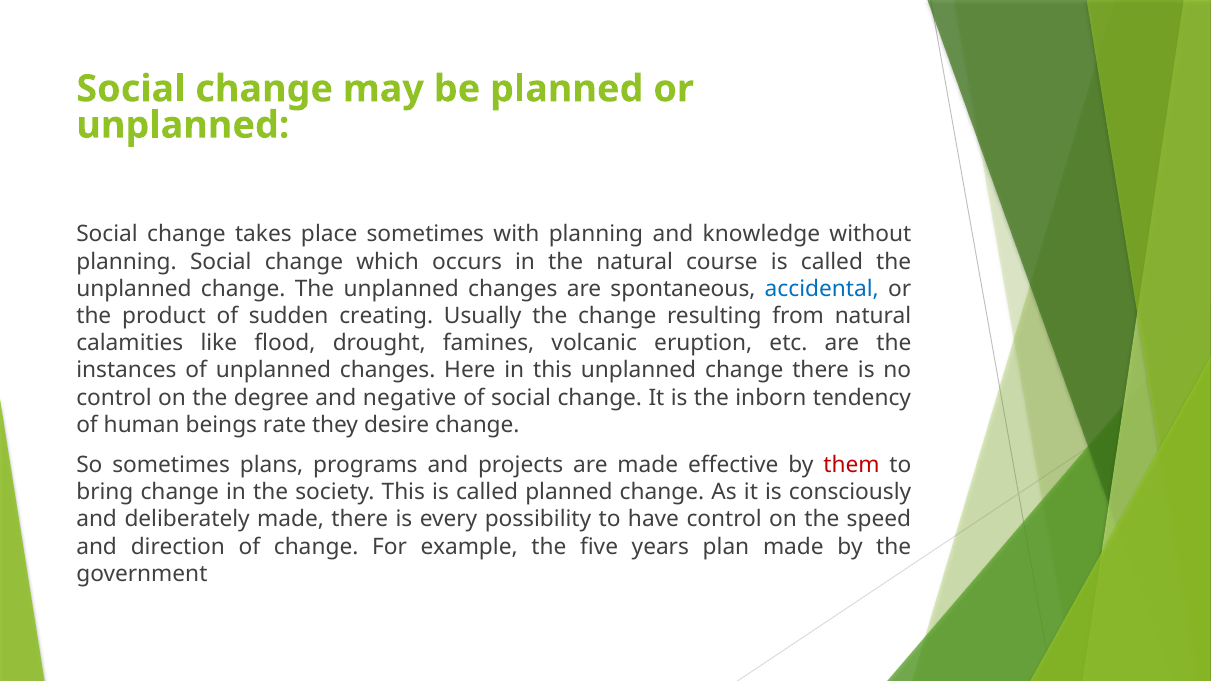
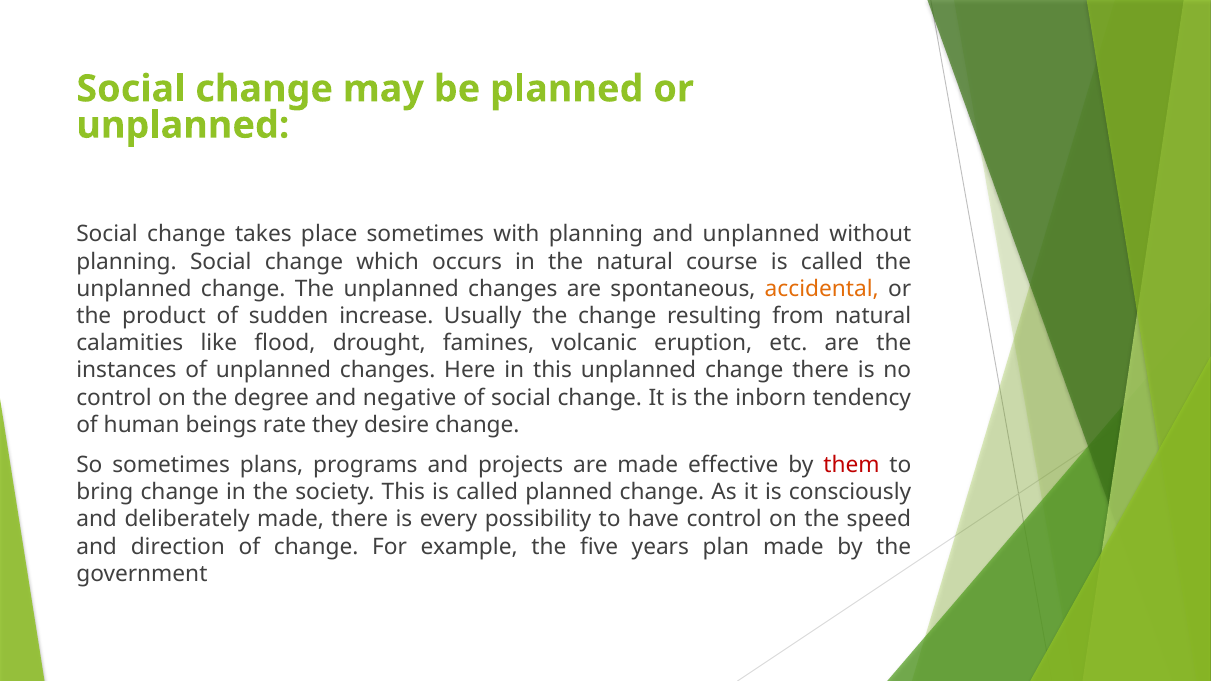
and knowledge: knowledge -> unplanned
accidental colour: blue -> orange
creating: creating -> increase
